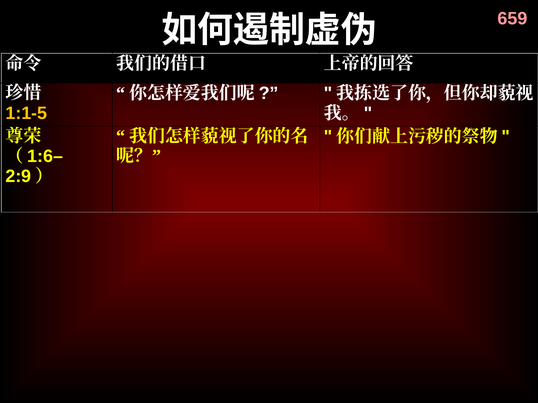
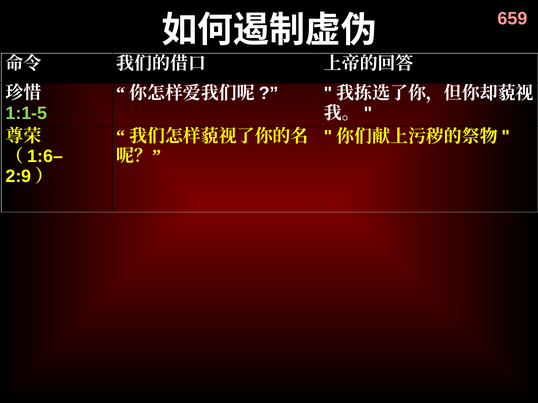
1:1-5 colour: yellow -> light green
